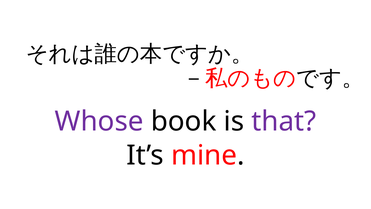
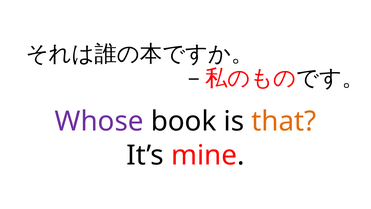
that colour: purple -> orange
